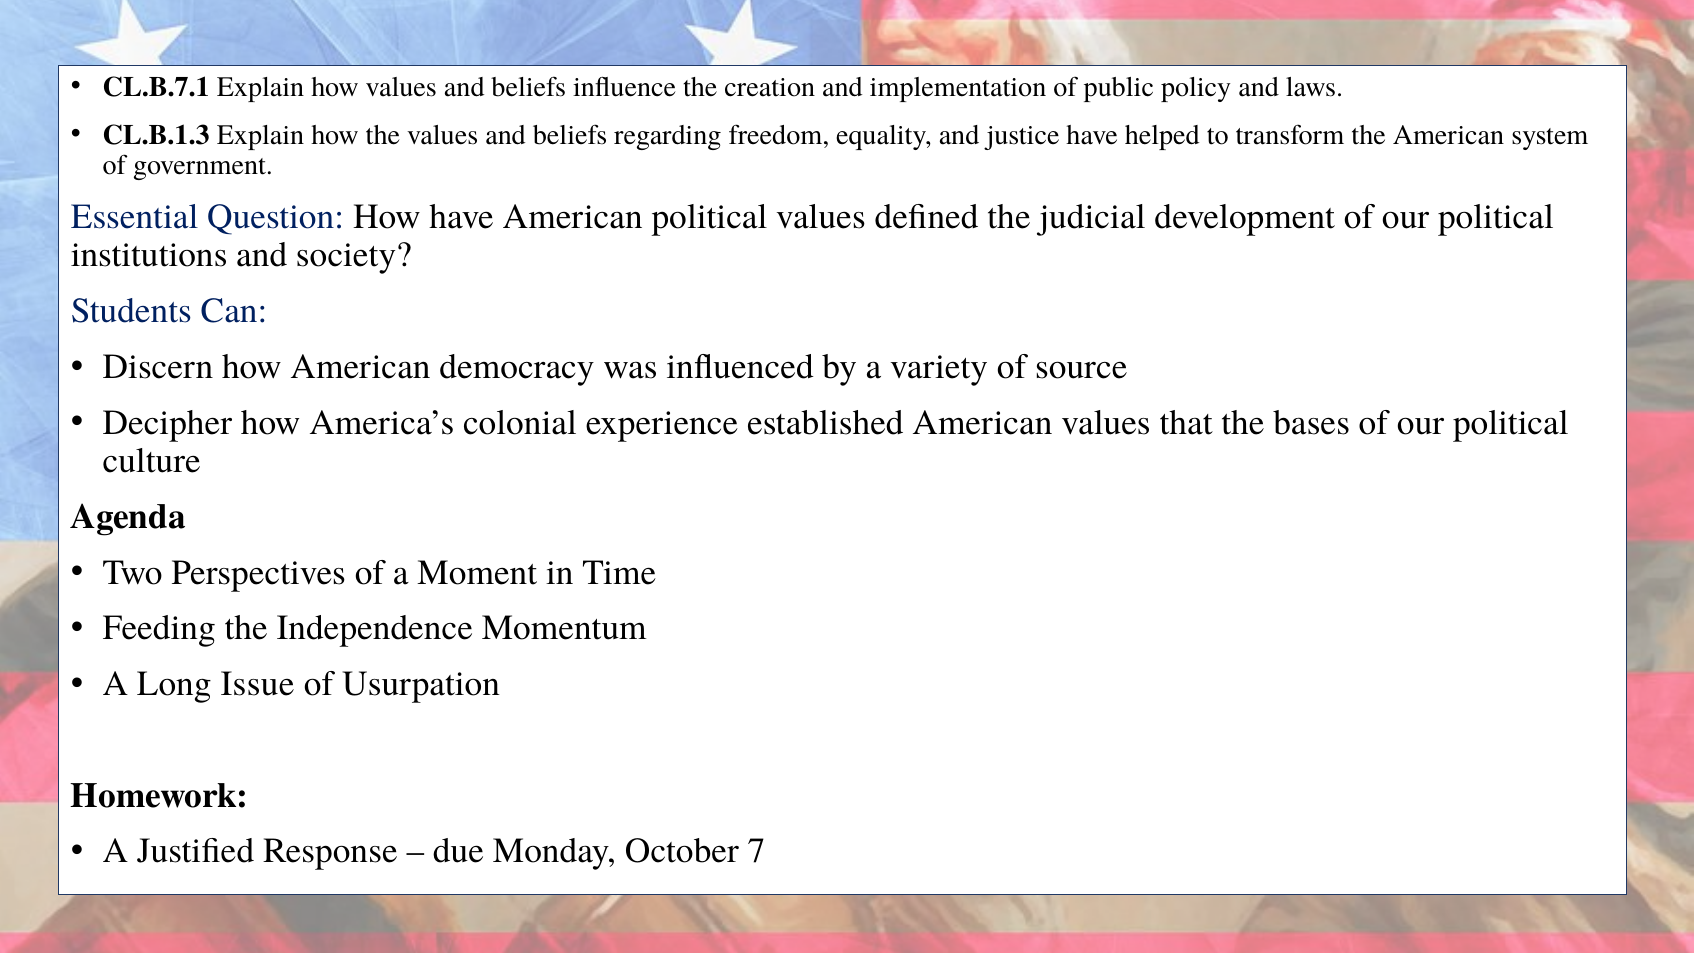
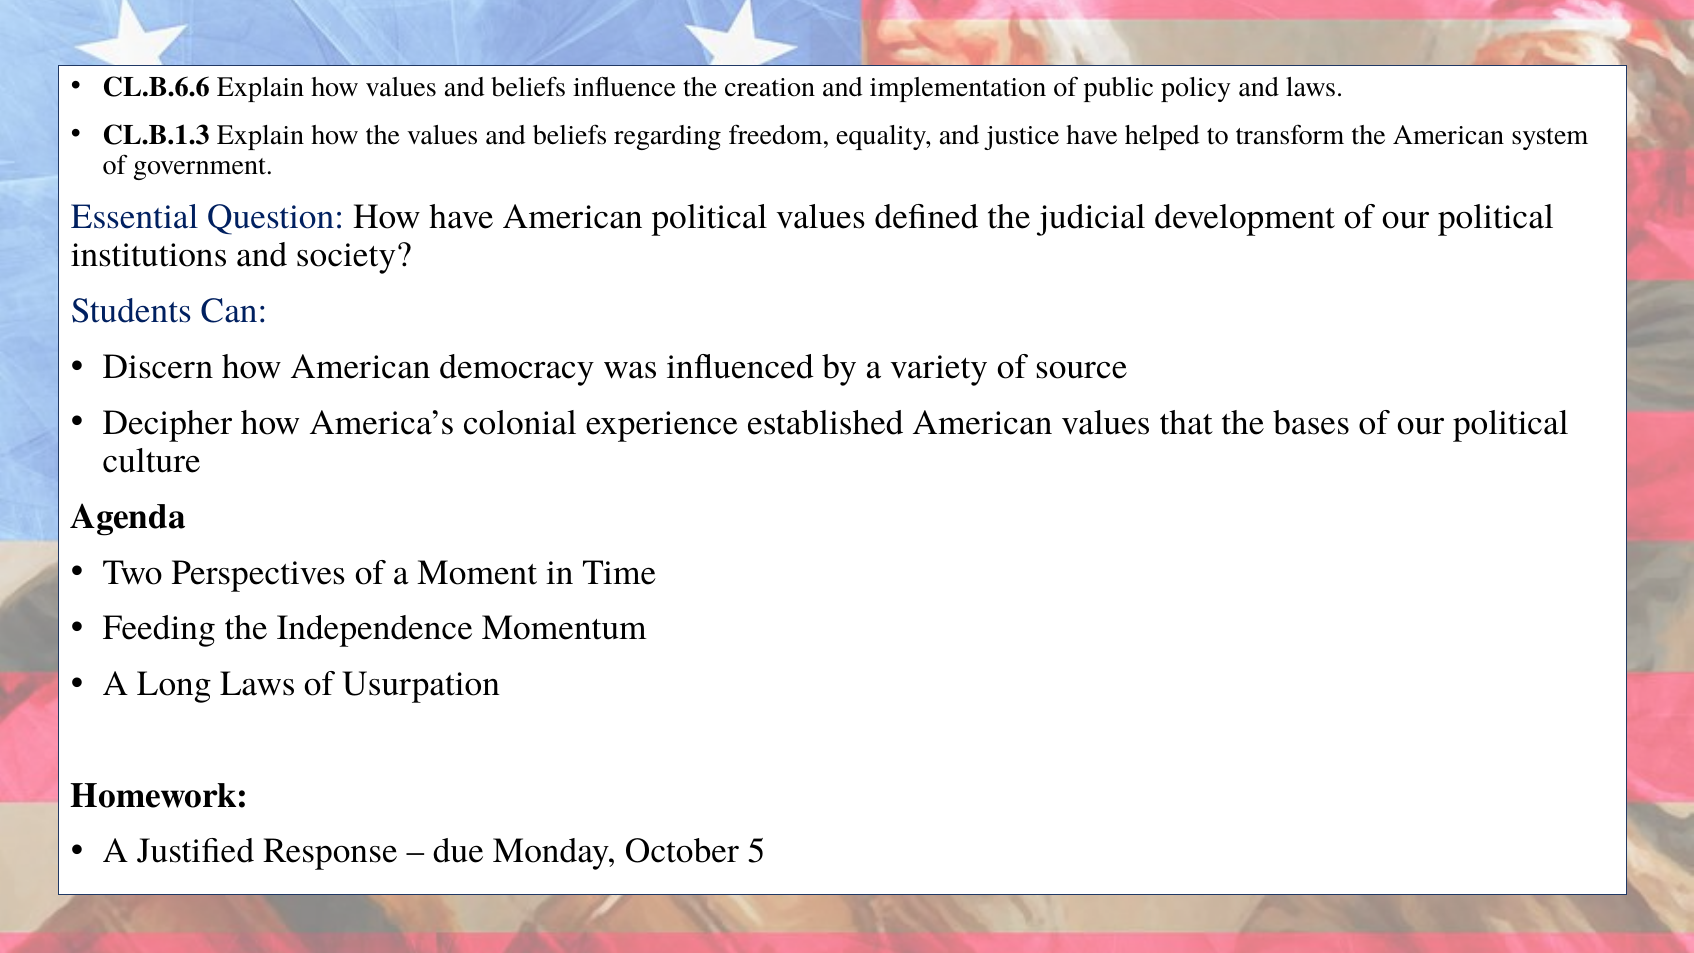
CL.B.7.1: CL.B.7.1 -> CL.B.6.6
Long Issue: Issue -> Laws
7: 7 -> 5
